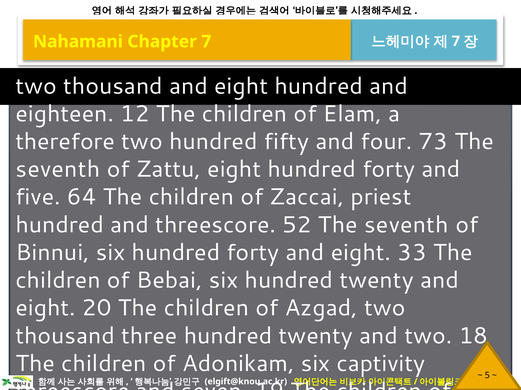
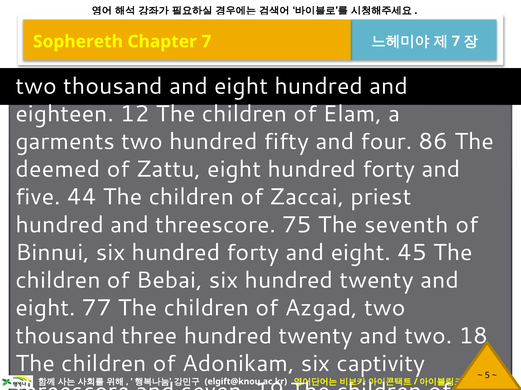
Nahamani: Nahamani -> Sophereth
therefore: therefore -> garments
73: 73 -> 86
seventh at (58, 170): seventh -> deemed
64: 64 -> 44
52: 52 -> 75
33: 33 -> 45
eight 20: 20 -> 77
